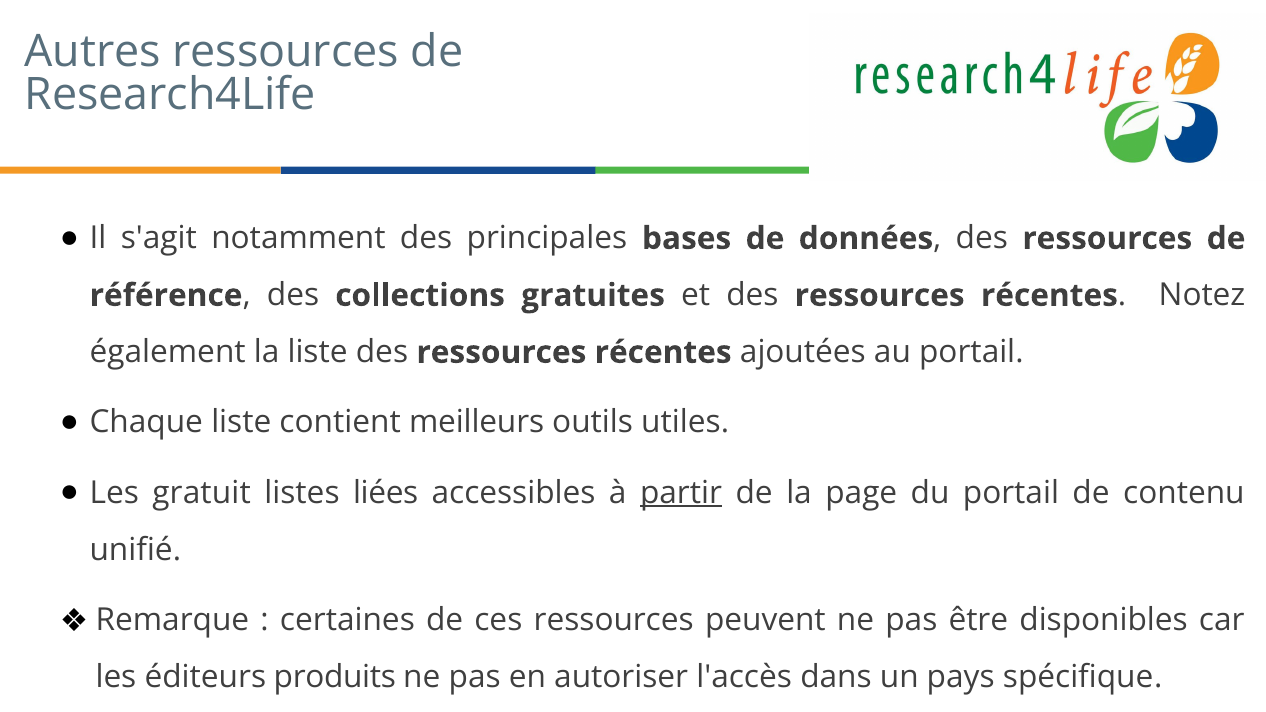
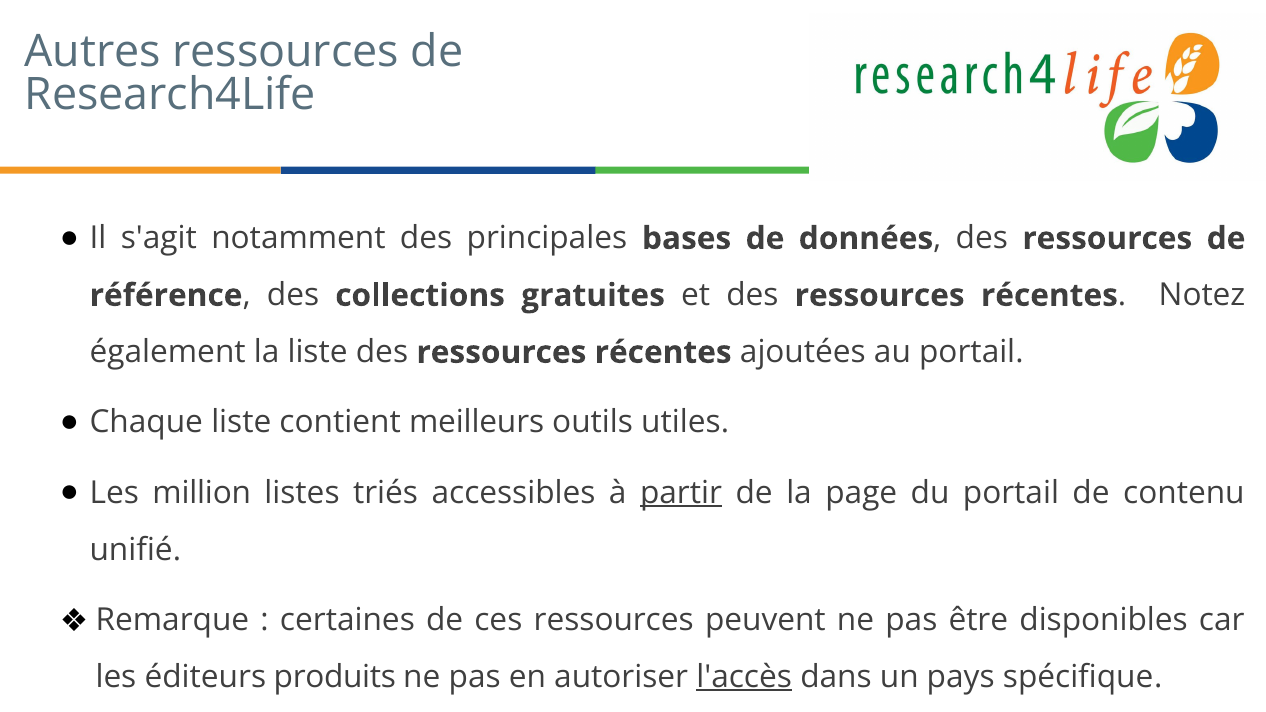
gratuit: gratuit -> million
liées: liées -> triés
l'accès underline: none -> present
